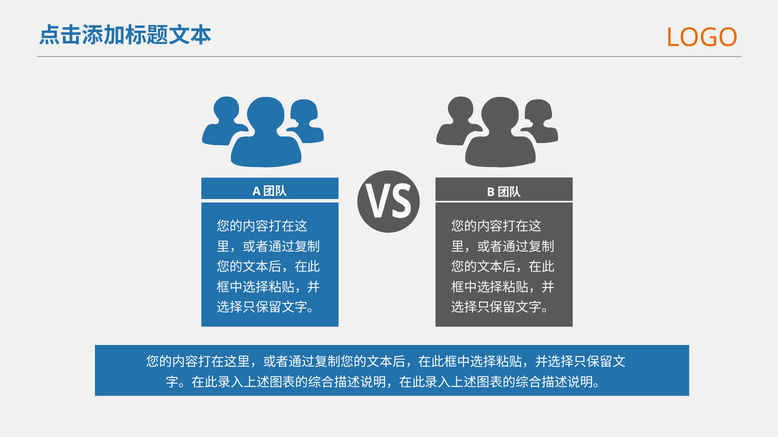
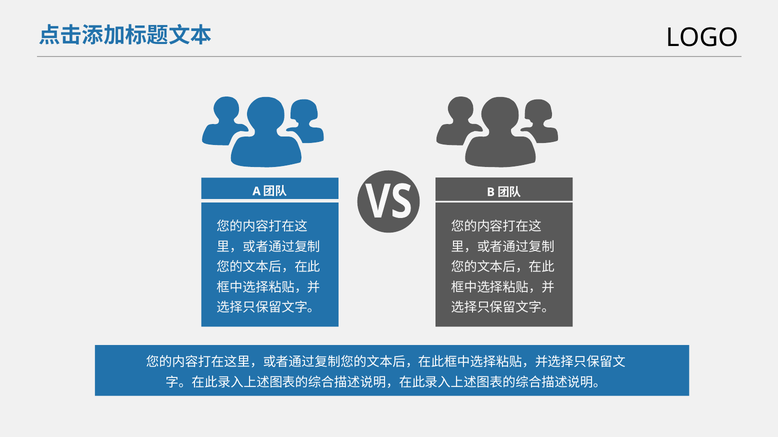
LOGO colour: orange -> black
